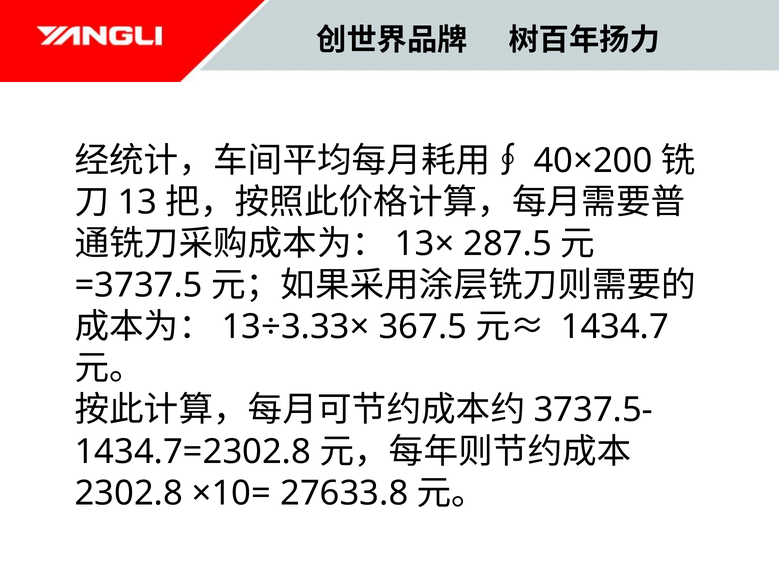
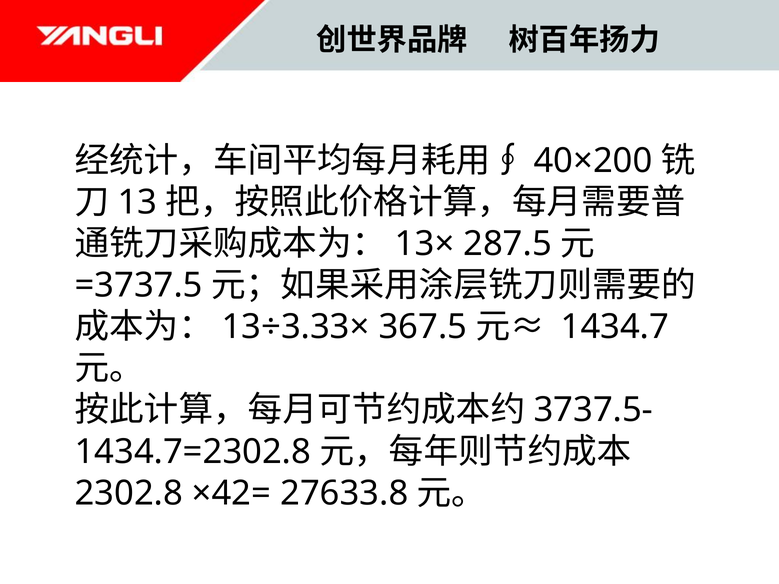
×10=: ×10= -> ×42=
